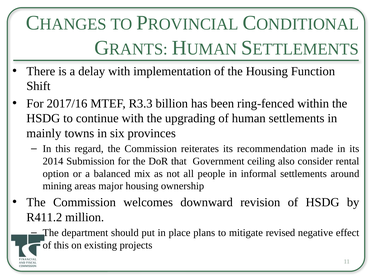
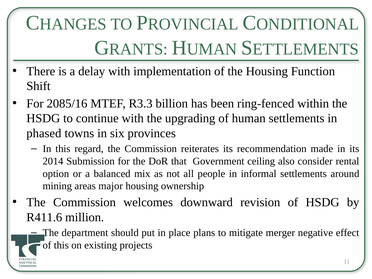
2017/16: 2017/16 -> 2085/16
mainly: mainly -> phased
R411.2: R411.2 -> R411.6
revised: revised -> merger
